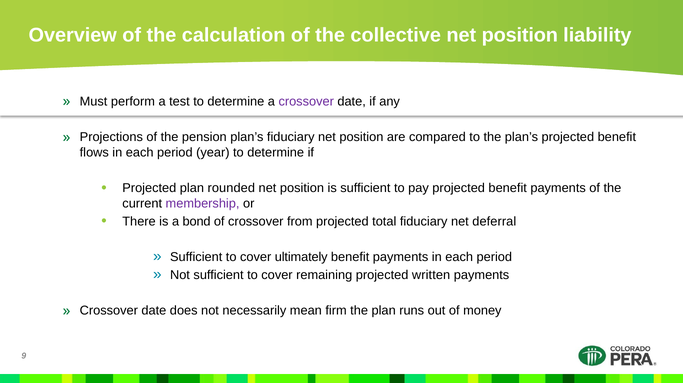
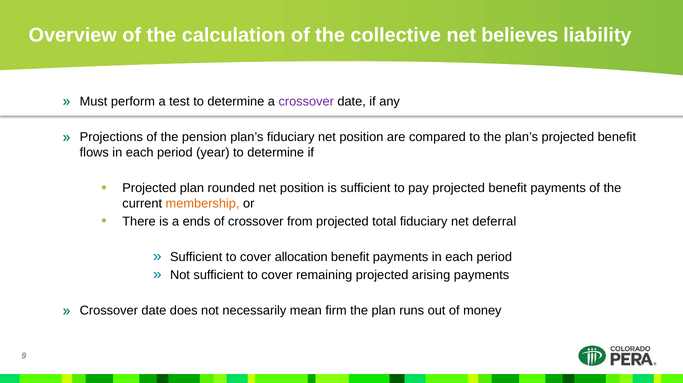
collective net position: position -> believes
membership colour: purple -> orange
bond: bond -> ends
ultimately: ultimately -> allocation
written: written -> arising
